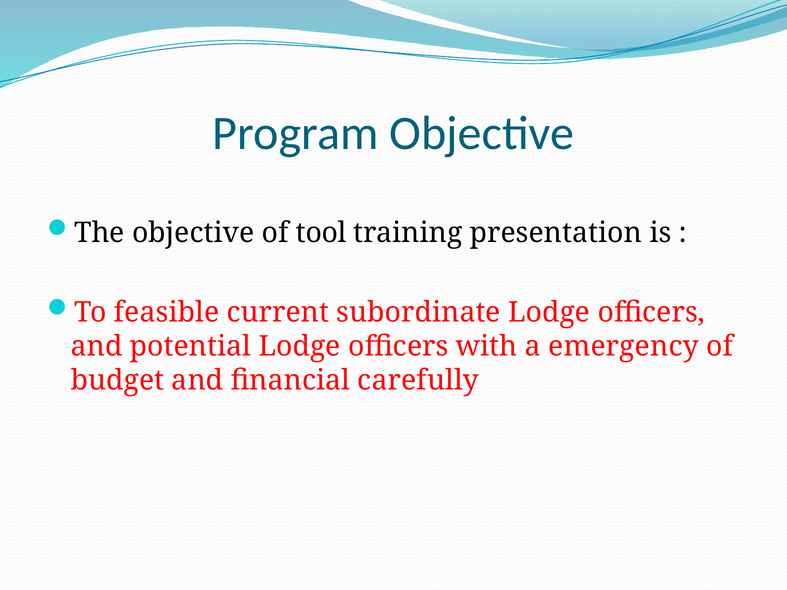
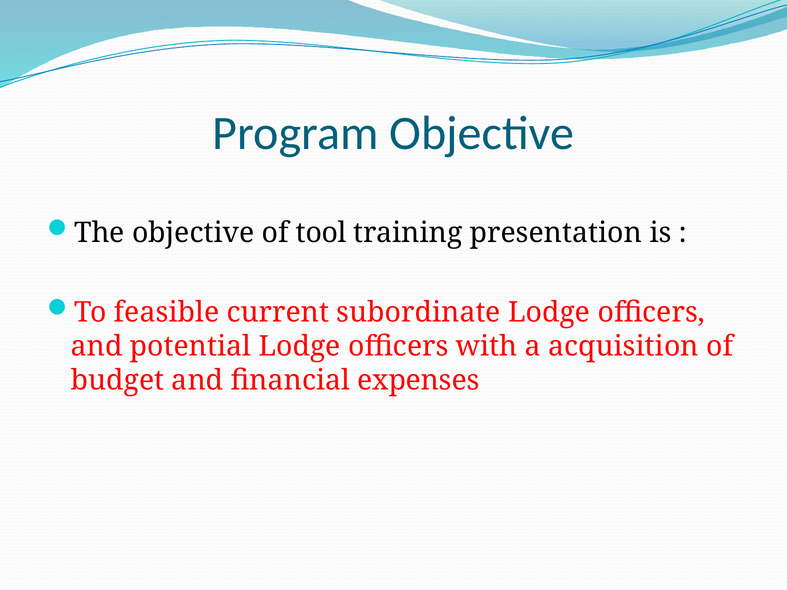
emergency: emergency -> acquisition
carefully: carefully -> expenses
